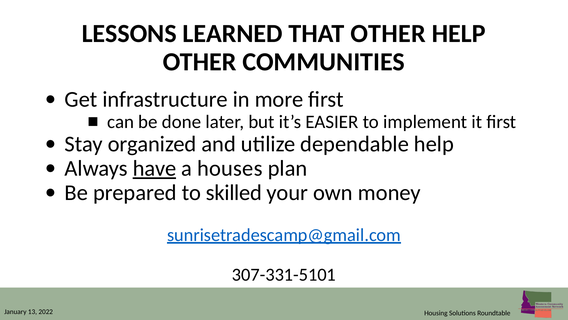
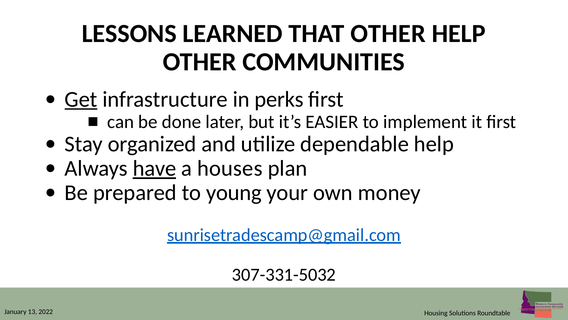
Get underline: none -> present
more: more -> perks
skilled: skilled -> young
307-331-5101: 307-331-5101 -> 307-331-5032
